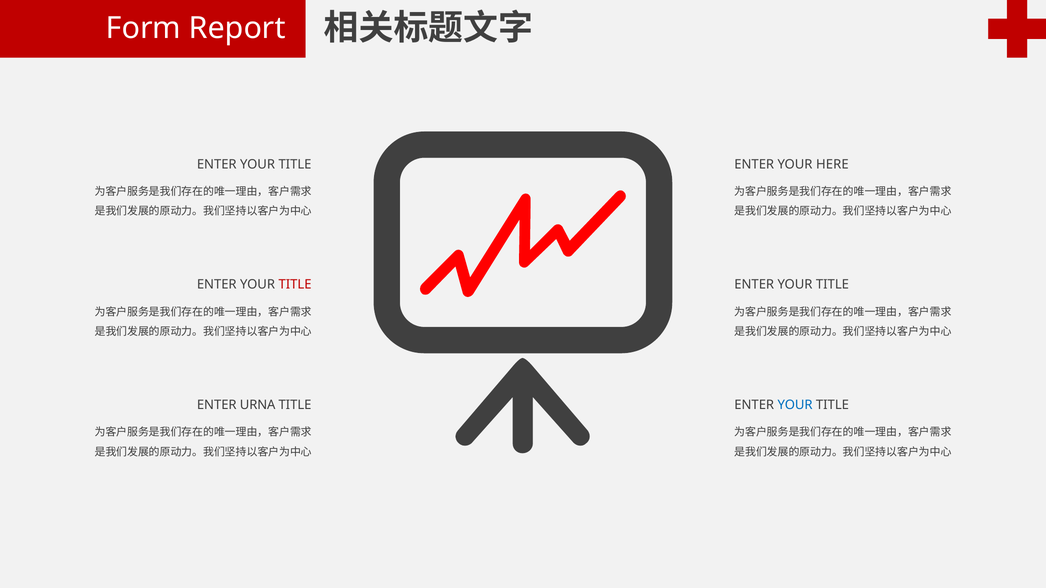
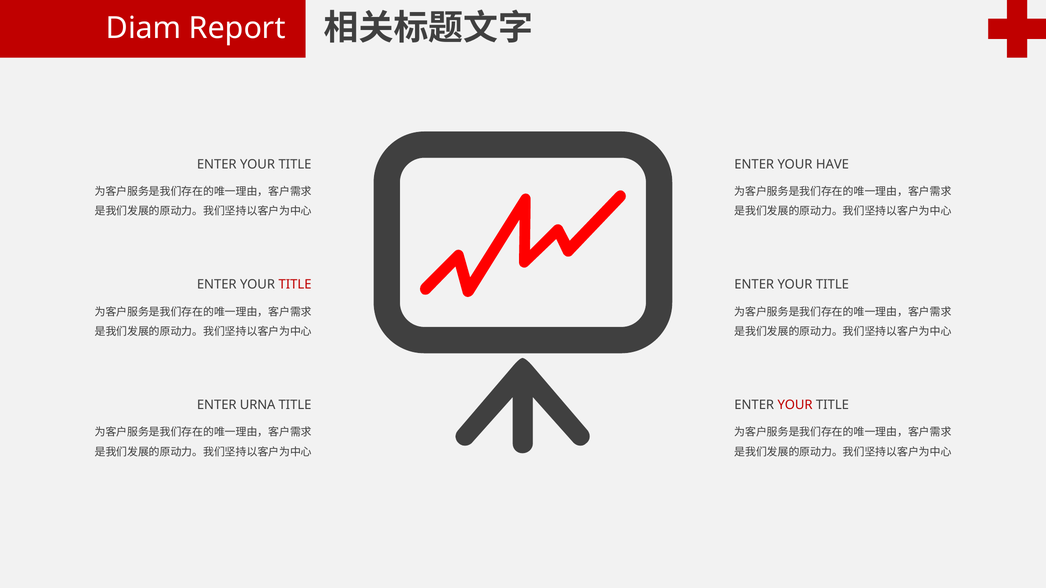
Form: Form -> Diam
HERE: HERE -> HAVE
YOUR at (795, 405) colour: blue -> red
